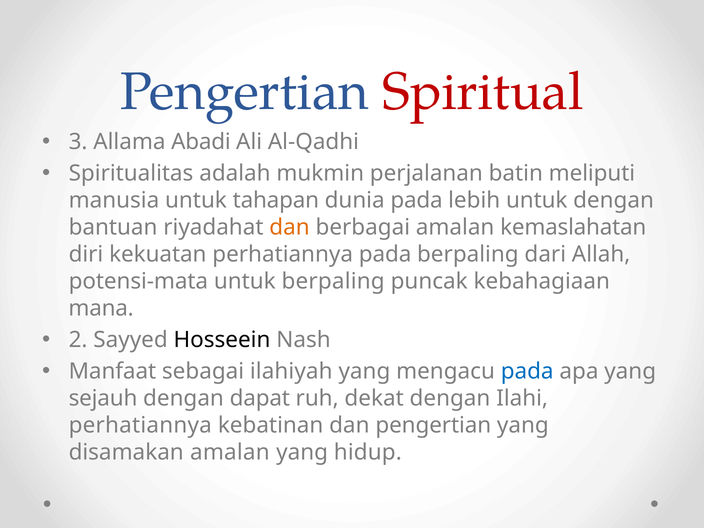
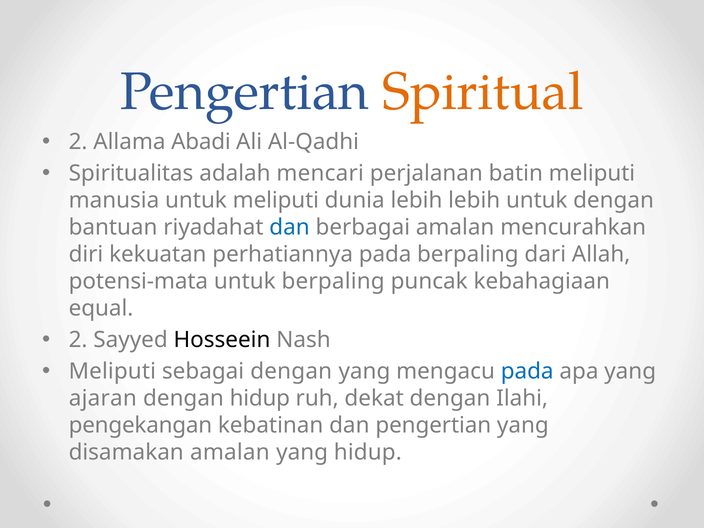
Spiritual colour: red -> orange
3 at (78, 142): 3 -> 2
mukmin: mukmin -> mencari
untuk tahapan: tahapan -> meliputi
dunia pada: pada -> lebih
dan at (290, 227) colour: orange -> blue
kemaslahatan: kemaslahatan -> mencurahkan
mana: mana -> equal
Manfaat at (112, 372): Manfaat -> Meliputi
sebagai ilahiyah: ilahiyah -> dengan
sejauh: sejauh -> ajaran
dengan dapat: dapat -> hidup
perhatiannya at (140, 426): perhatiannya -> pengekangan
